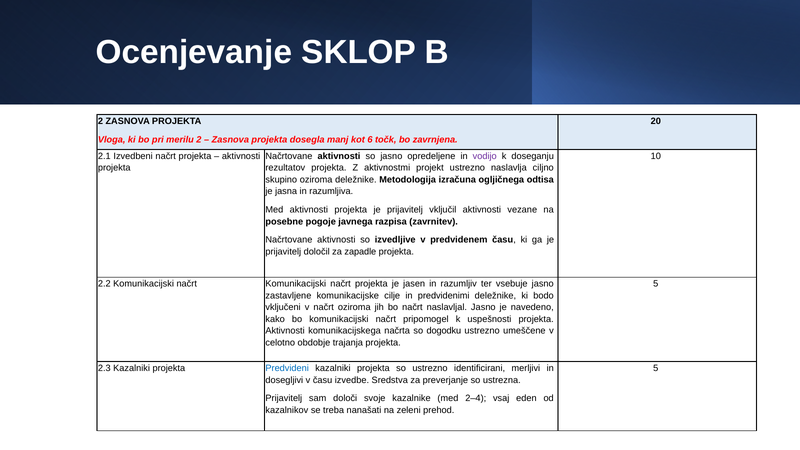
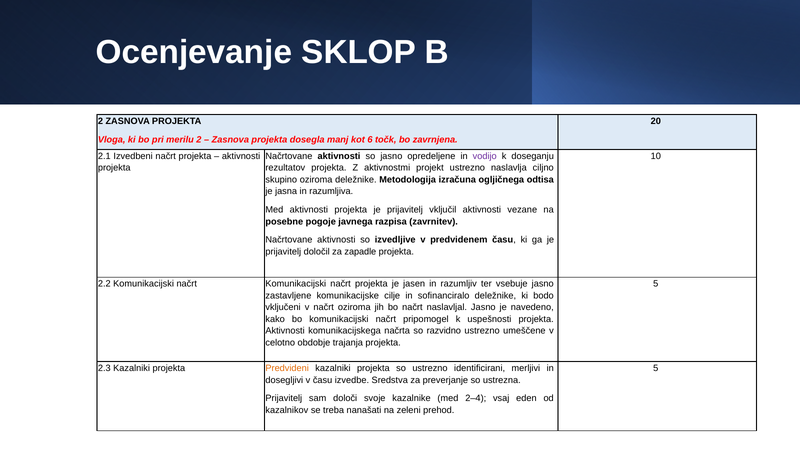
predvidenimi: predvidenimi -> sofinanciralo
dogodku: dogodku -> razvidno
Predvideni colour: blue -> orange
